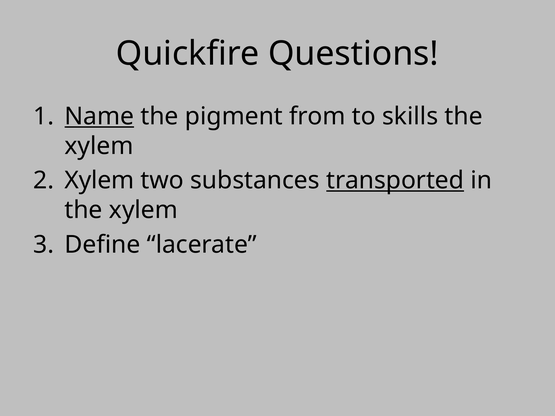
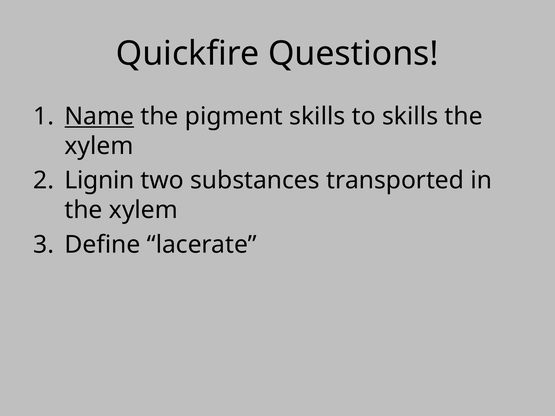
pigment from: from -> skills
Xylem at (99, 181): Xylem -> Lignin
transported underline: present -> none
